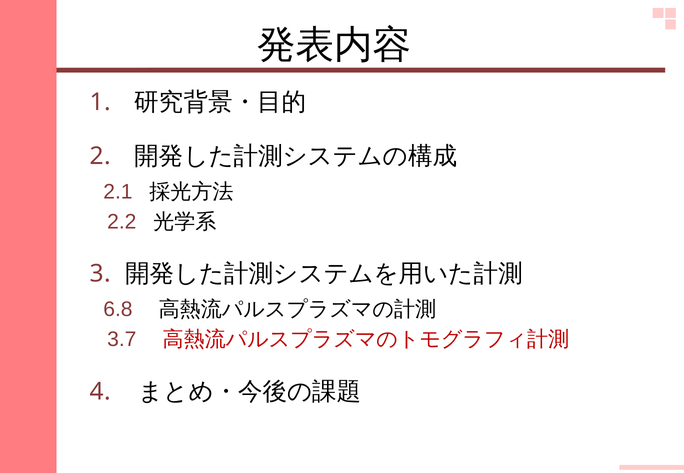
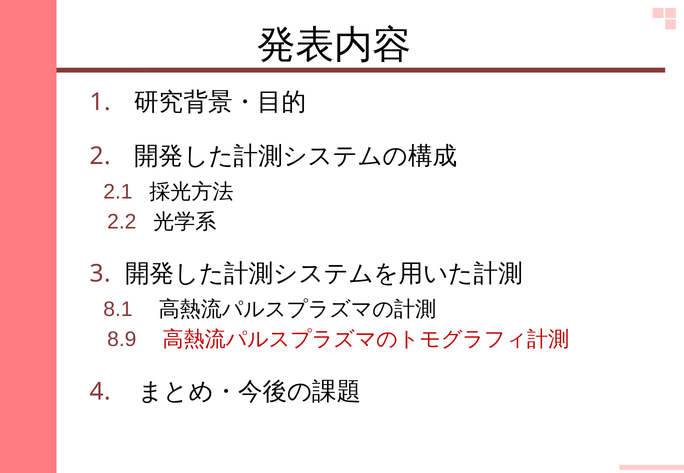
6.8: 6.8 -> 8.1
3.7: 3.7 -> 8.9
